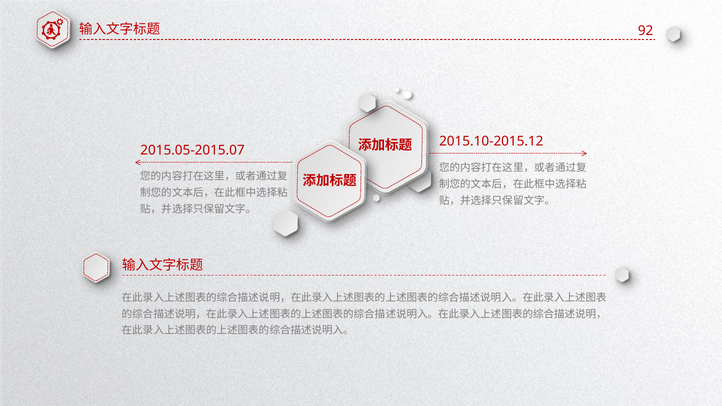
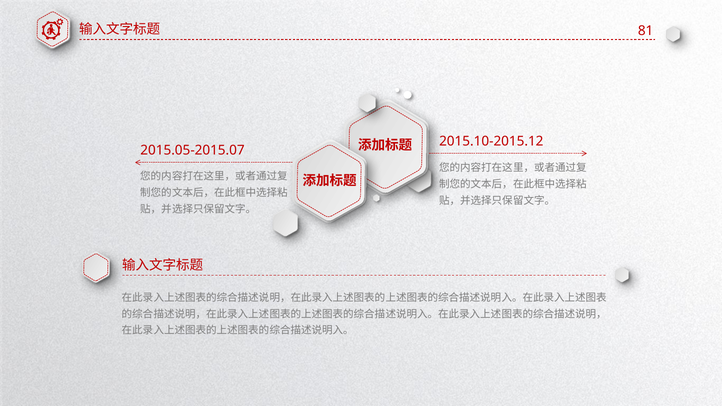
92: 92 -> 81
